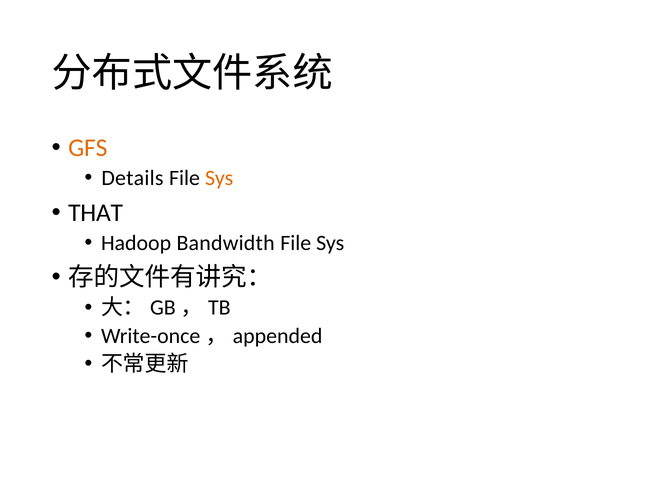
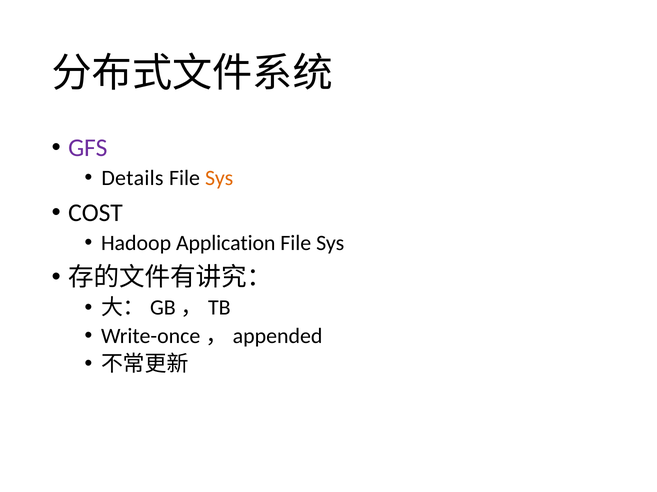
GFS colour: orange -> purple
THAT: THAT -> COST
Bandwidth: Bandwidth -> Application
